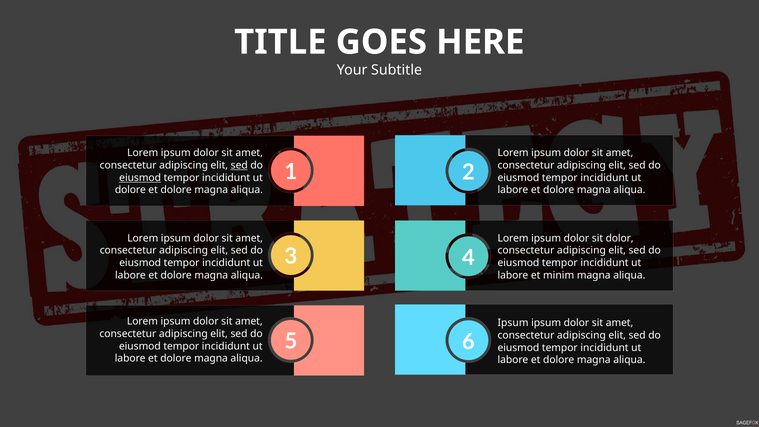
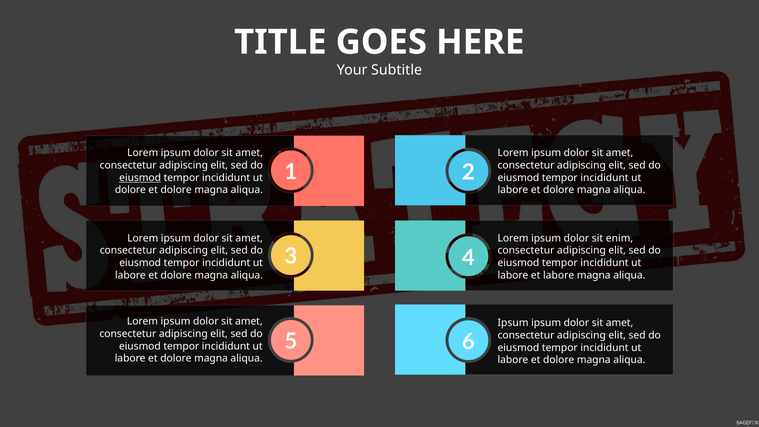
sed at (239, 165) underline: present -> none
sit dolor: dolor -> enim
et minim: minim -> labore
